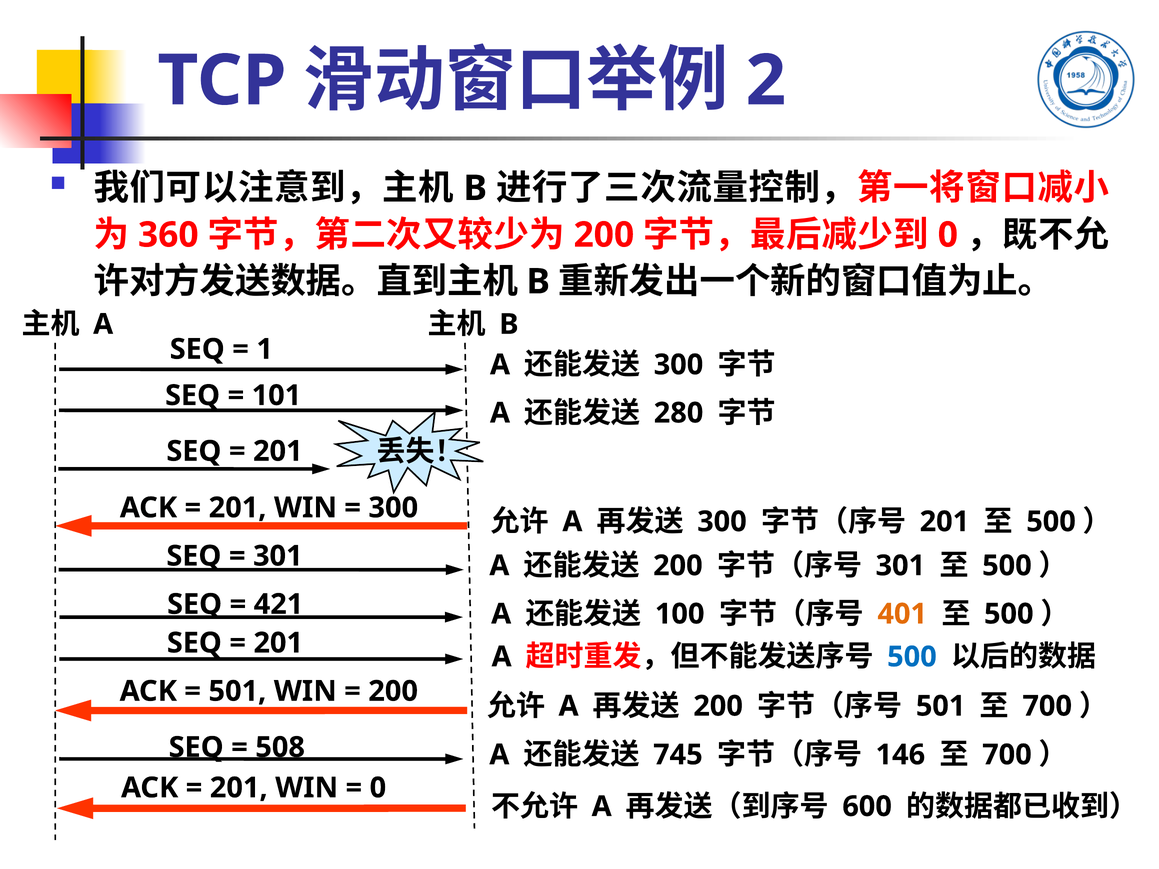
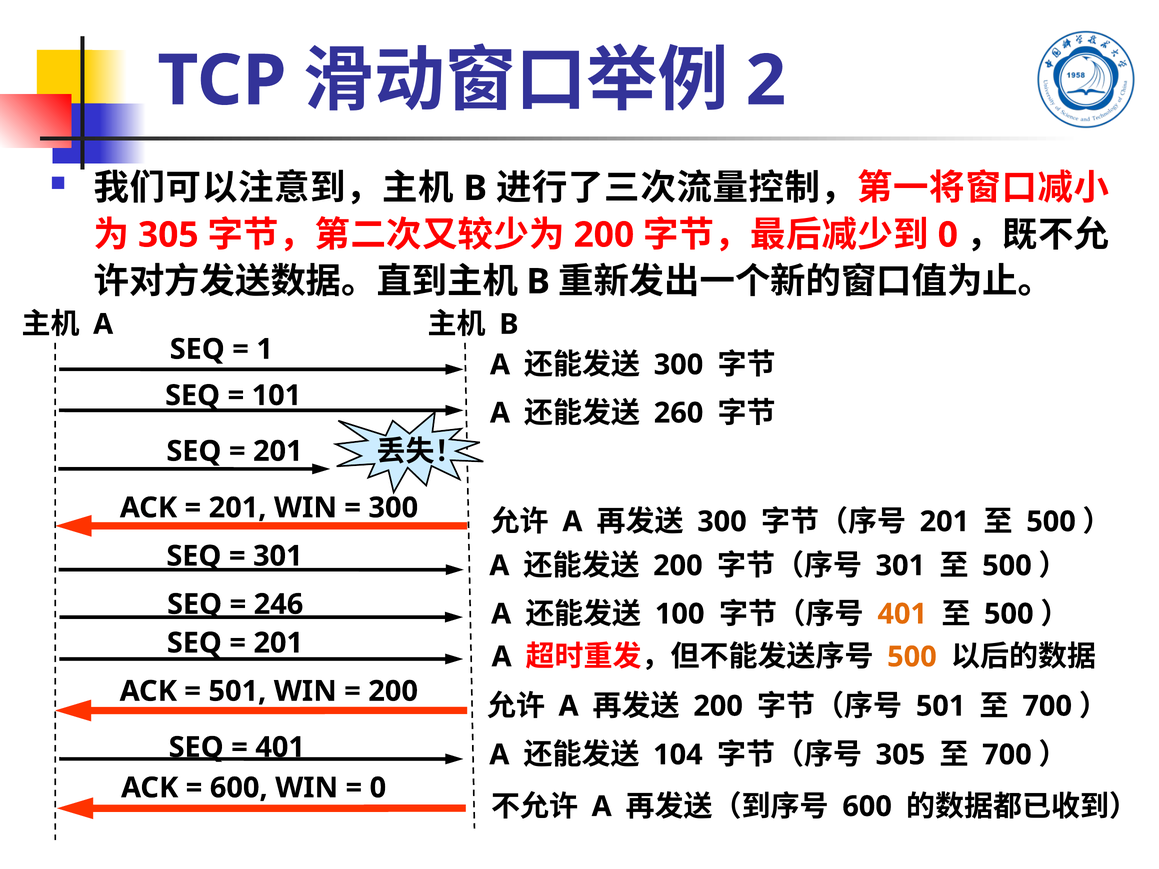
360 at (168, 235): 360 -> 305
280: 280 -> 260
421: 421 -> 246
500 at (912, 657) colour: blue -> orange
508 at (280, 748): 508 -> 401
745: 745 -> 104
146 at (900, 755): 146 -> 305
201 at (239, 788): 201 -> 600
